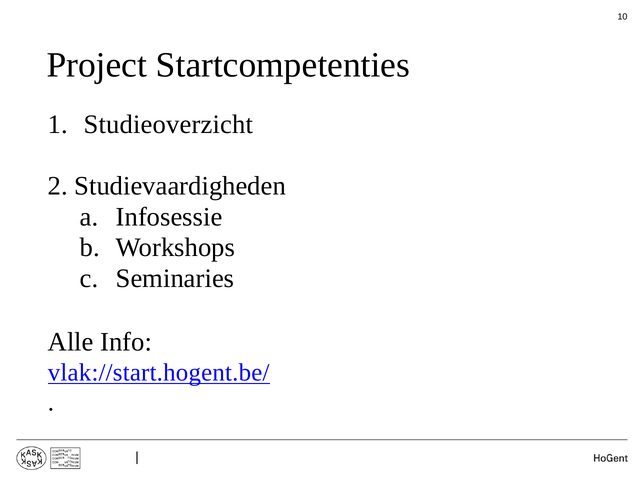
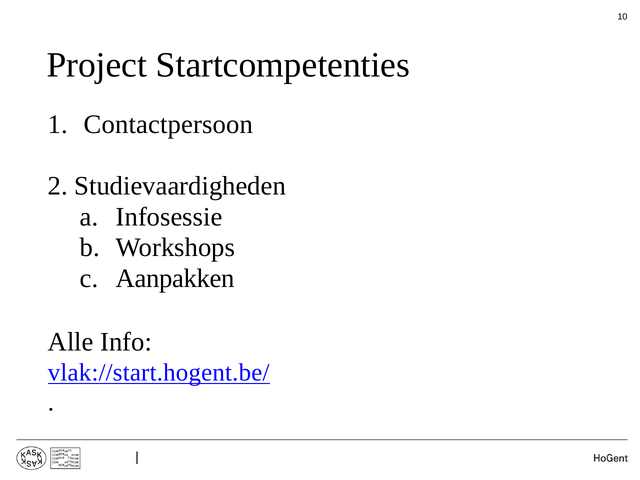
Studieoverzicht: Studieoverzicht -> Contactpersoon
Seminaries: Seminaries -> Aanpakken
